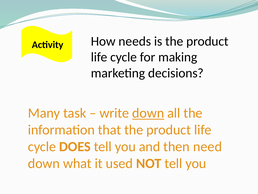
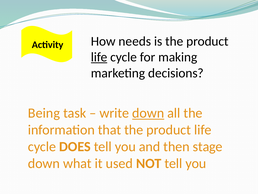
life at (99, 57) underline: none -> present
Many: Many -> Being
need: need -> stage
